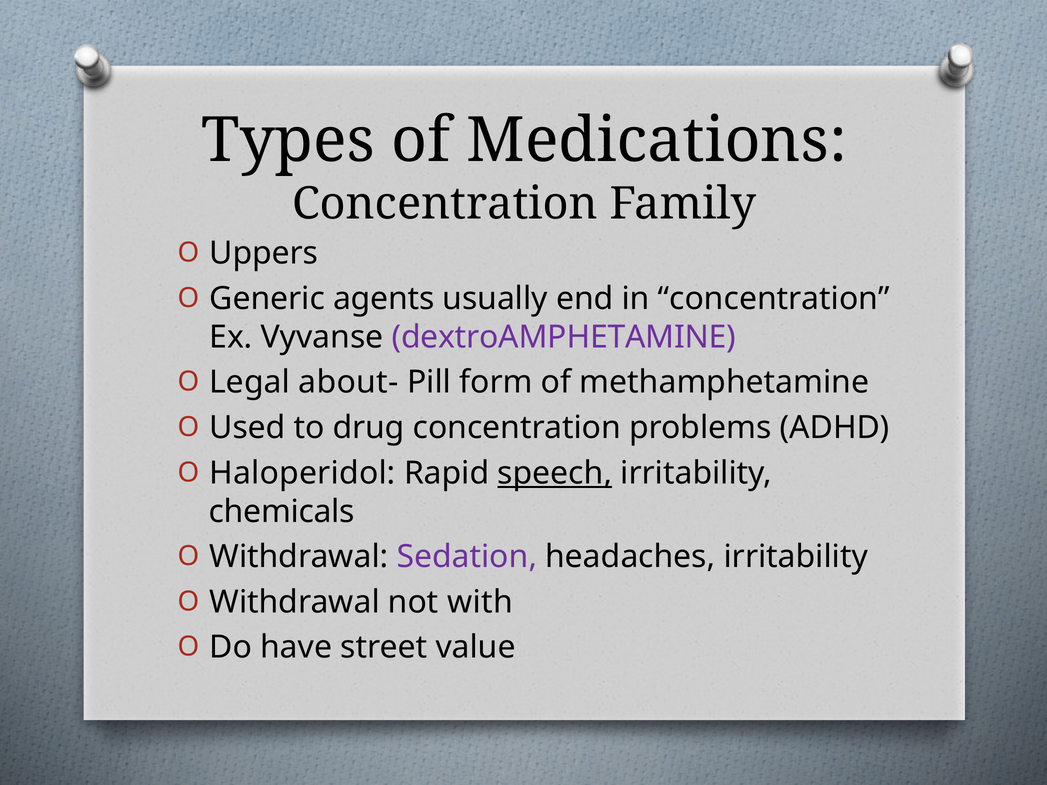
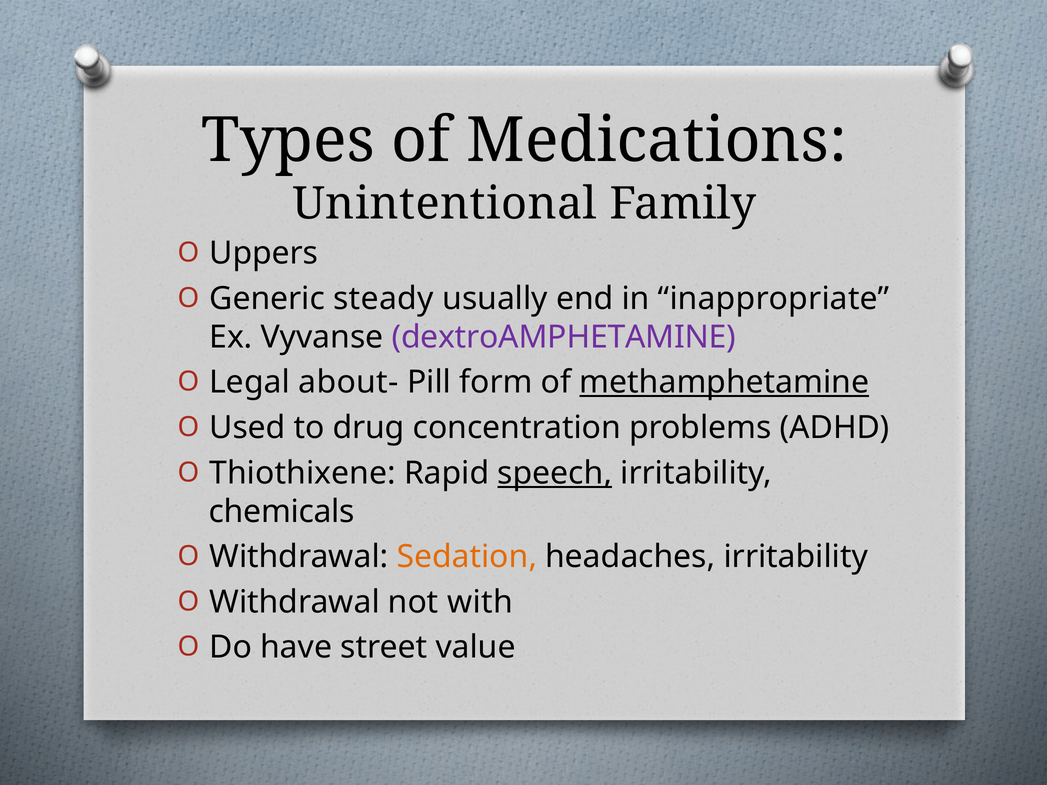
Concentration at (445, 204): Concentration -> Unintentional
agents: agents -> steady
in concentration: concentration -> inappropriate
methamphetamine underline: none -> present
Haloperidol: Haloperidol -> Thiothixene
Sedation colour: purple -> orange
